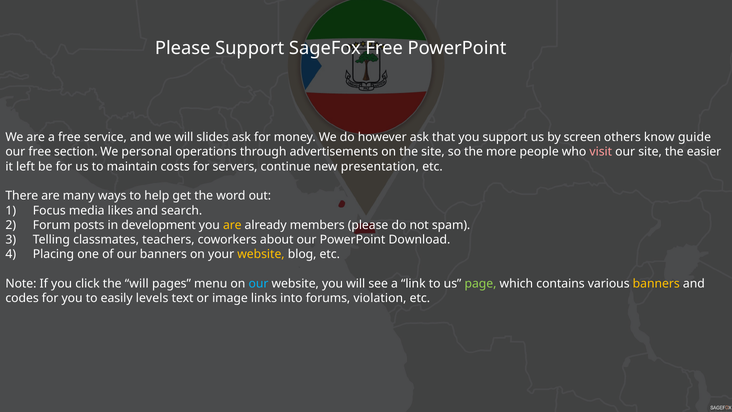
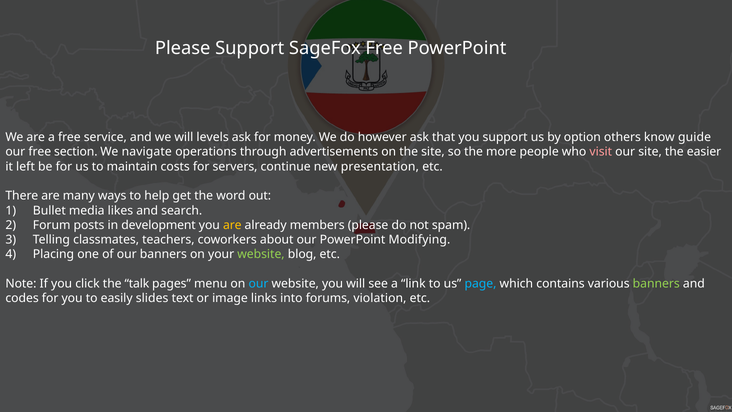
slides: slides -> levels
screen: screen -> option
personal: personal -> navigate
Focus: Focus -> Bullet
Download: Download -> Modifying
website at (261, 254) colour: yellow -> light green
the will: will -> talk
page colour: light green -> light blue
banners at (656, 284) colour: yellow -> light green
levels: levels -> slides
